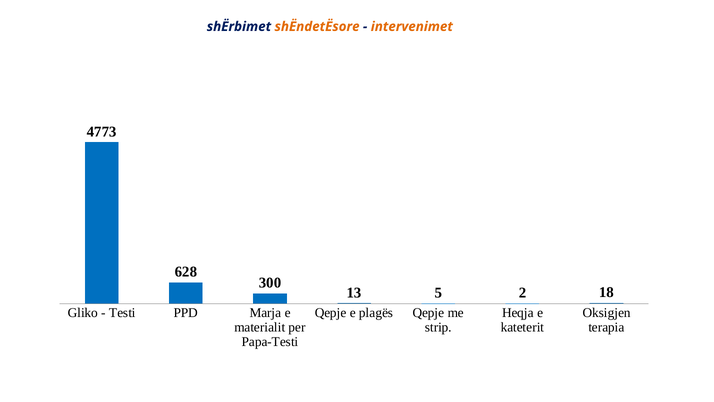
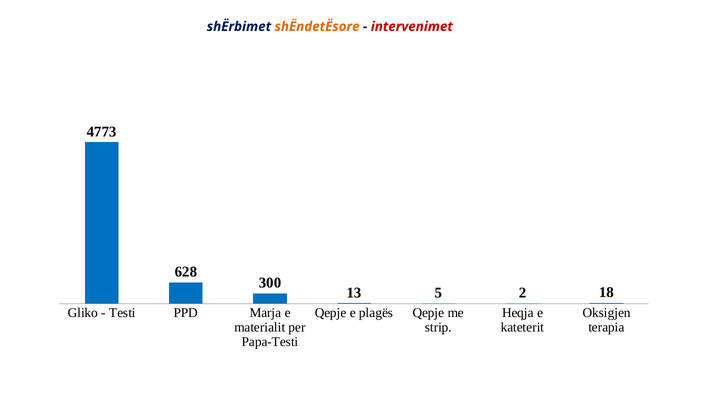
intervenimet colour: orange -> red
